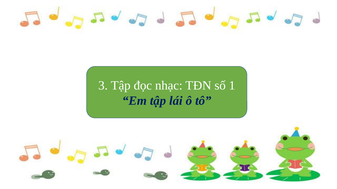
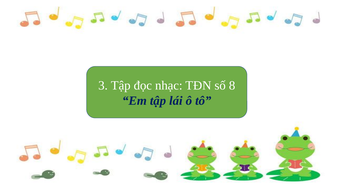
1: 1 -> 8
